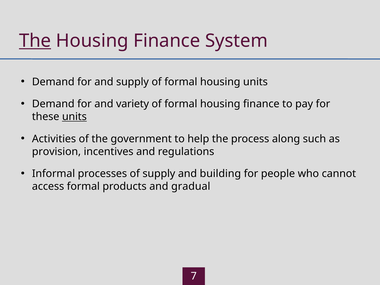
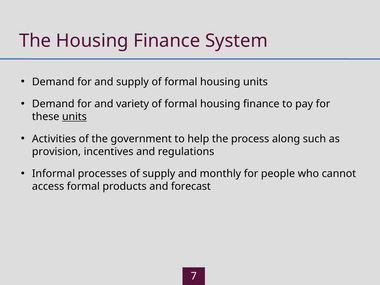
The at (35, 41) underline: present -> none
building: building -> monthly
gradual: gradual -> forecast
